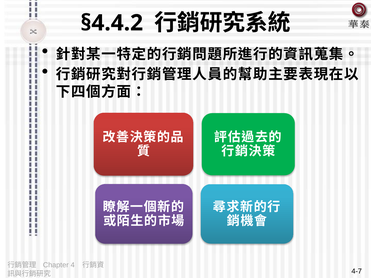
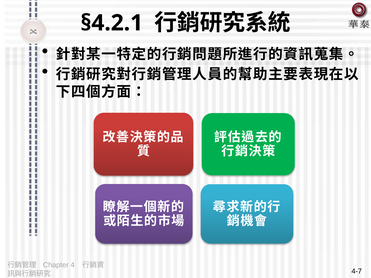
§4.4.2: §4.4.2 -> §4.2.1
